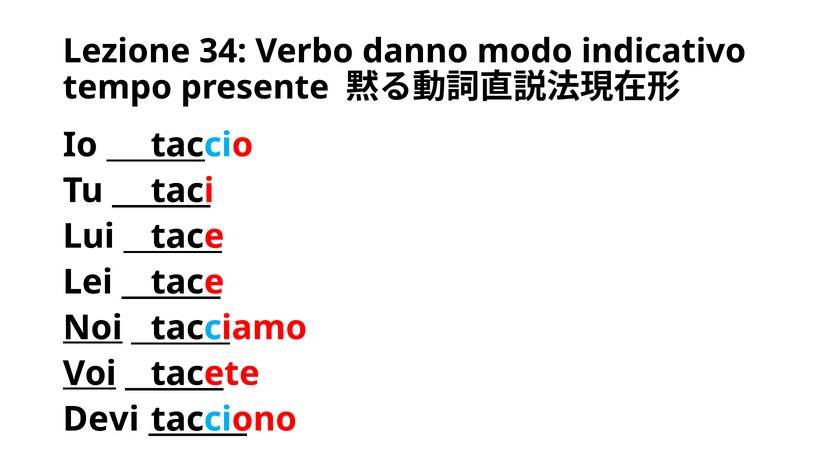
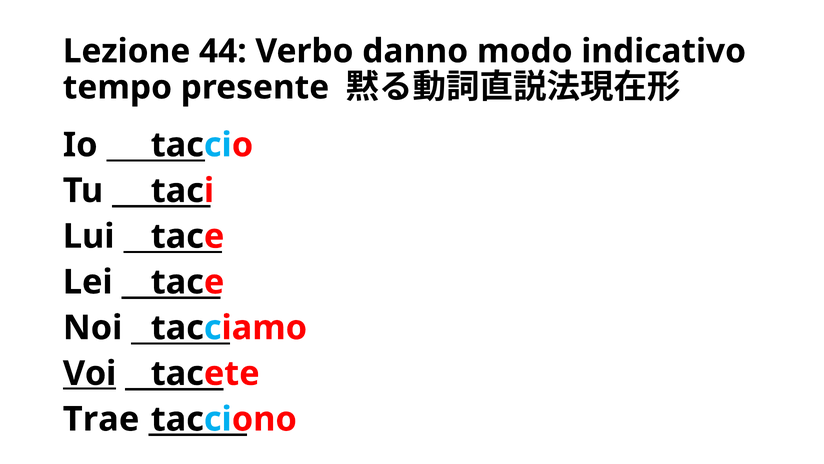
34: 34 -> 44
Noi underline: present -> none
Devi: Devi -> Trae
